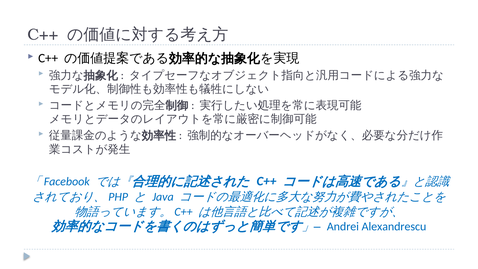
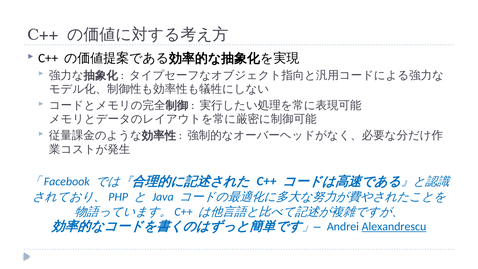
Alexandrescu underline: none -> present
